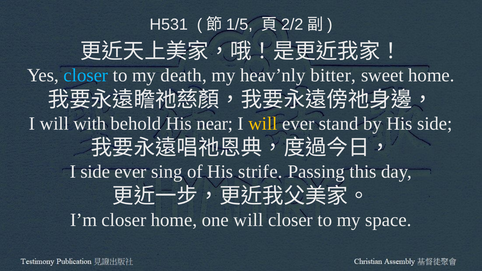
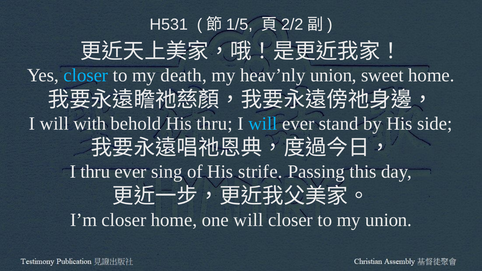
heav’nly bitter: bitter -> union
His near: near -> thru
will at (263, 124) colour: yellow -> light blue
I side: side -> thru
my space: space -> union
